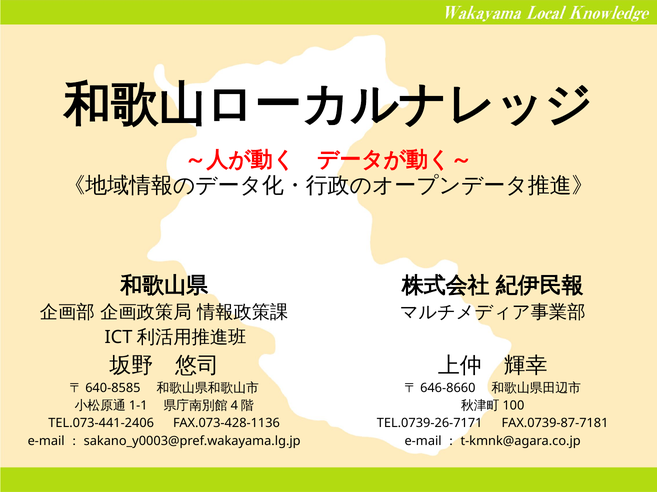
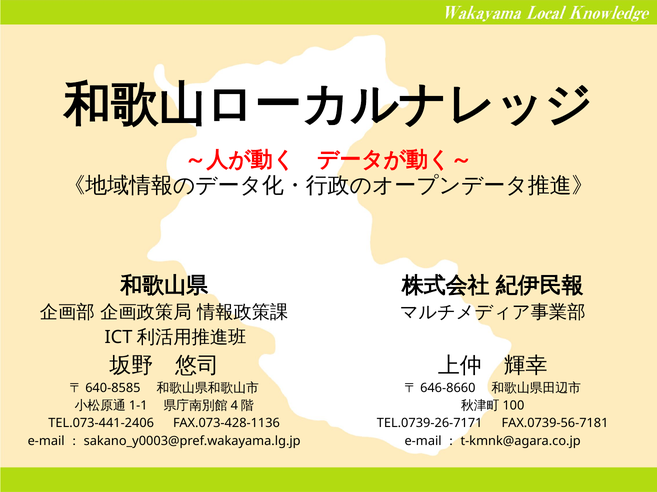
FAX.0739-87-7181: FAX.0739-87-7181 -> FAX.0739-56-7181
